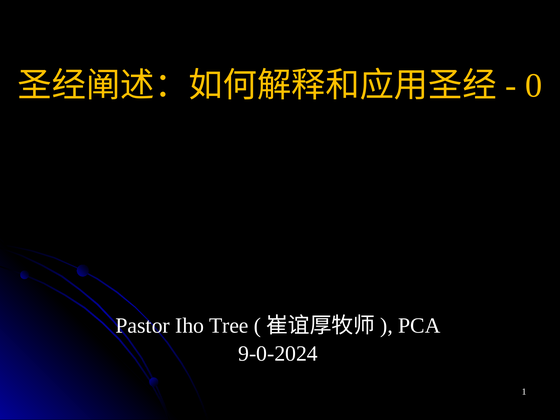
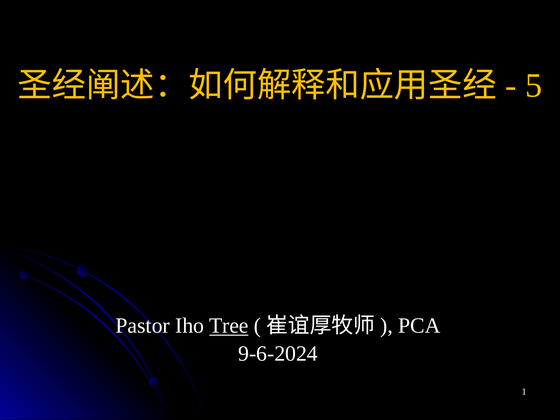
0: 0 -> 5
Tree underline: none -> present
9-0-2024: 9-0-2024 -> 9-6-2024
